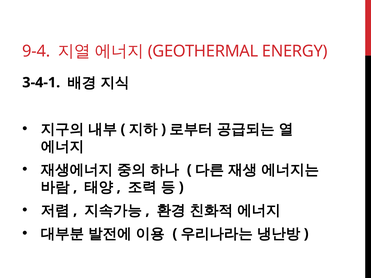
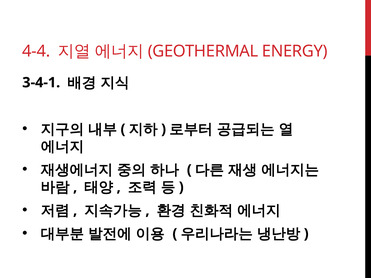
9-4: 9-4 -> 4-4
